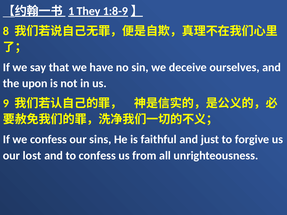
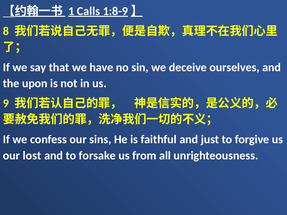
They: They -> Calls
to confess: confess -> forsake
